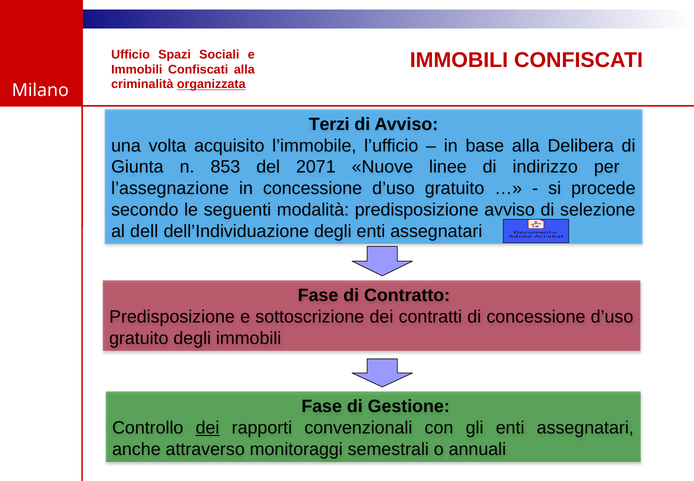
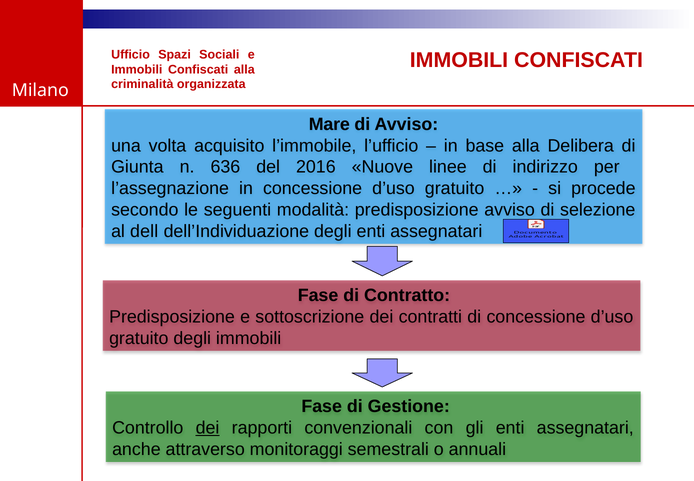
organizzata underline: present -> none
Terzi: Terzi -> Mare
853: 853 -> 636
2071: 2071 -> 2016
